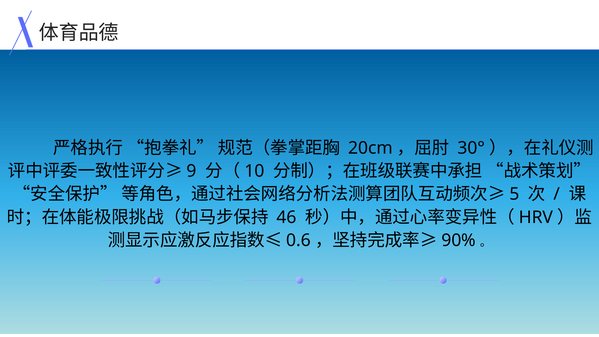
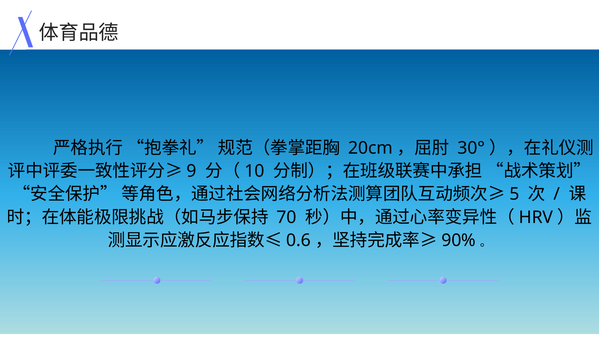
46: 46 -> 70
